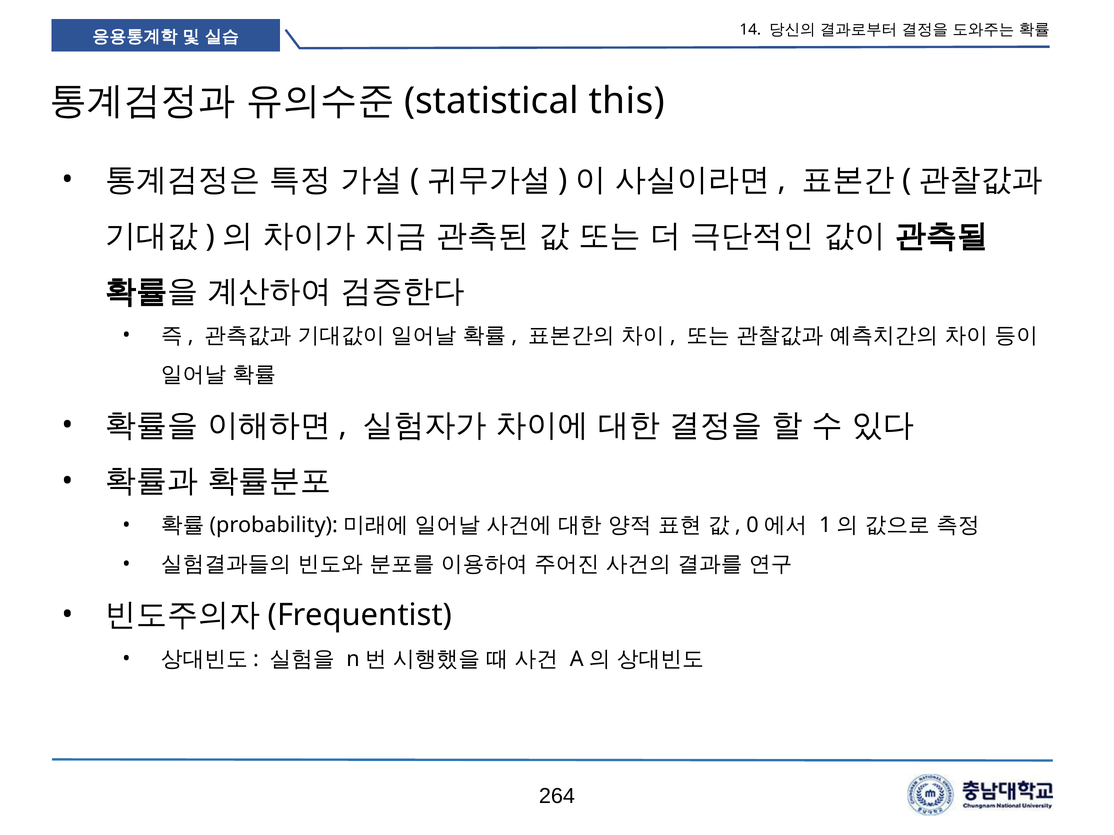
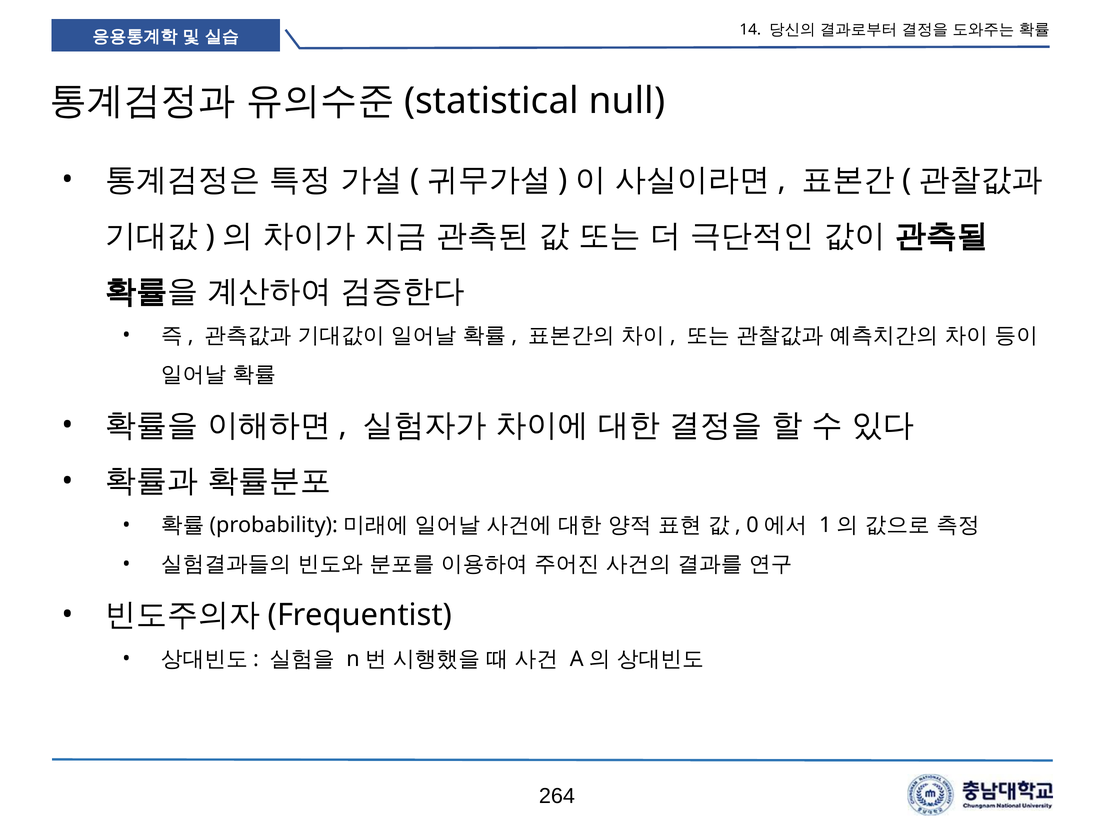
this: this -> null
